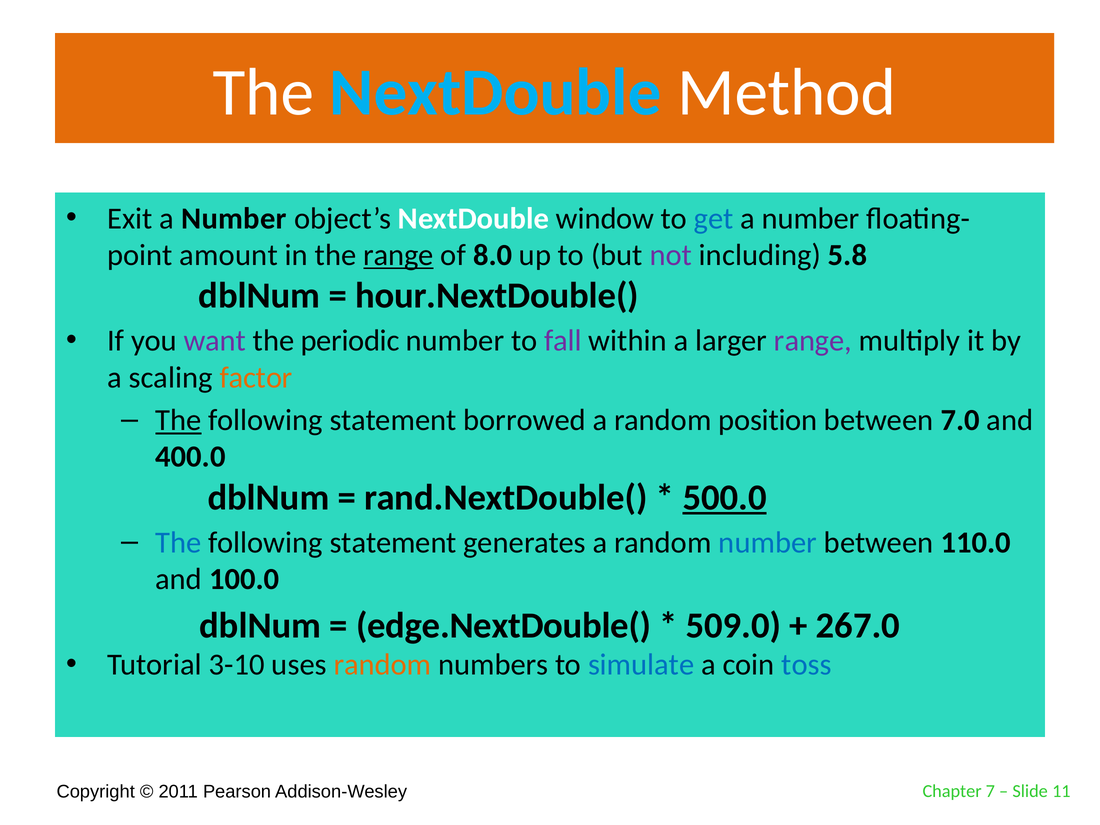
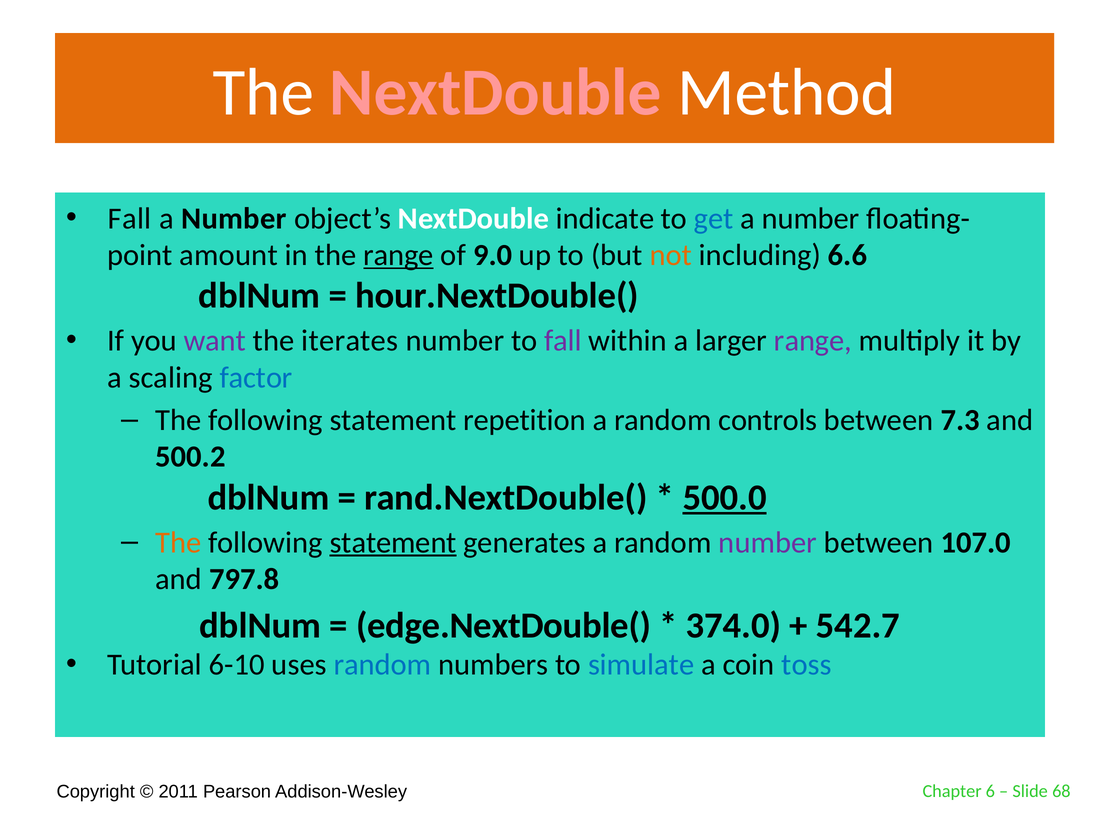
NextDouble at (496, 93) colour: light blue -> pink
Exit at (130, 218): Exit -> Fall
window: window -> indicate
8.0: 8.0 -> 9.0
not colour: purple -> orange
5.8: 5.8 -> 6.6
periodic: periodic -> iterates
factor colour: orange -> blue
The at (178, 420) underline: present -> none
borrowed: borrowed -> repetition
position: position -> controls
7.0: 7.0 -> 7.3
400.0: 400.0 -> 500.2
The at (178, 542) colour: blue -> orange
statement at (393, 542) underline: none -> present
number at (768, 542) colour: blue -> purple
110.0: 110.0 -> 107.0
100.0: 100.0 -> 797.8
509.0: 509.0 -> 374.0
267.0: 267.0 -> 542.7
3-10: 3-10 -> 6-10
random at (382, 665) colour: orange -> blue
7: 7 -> 6
11: 11 -> 68
